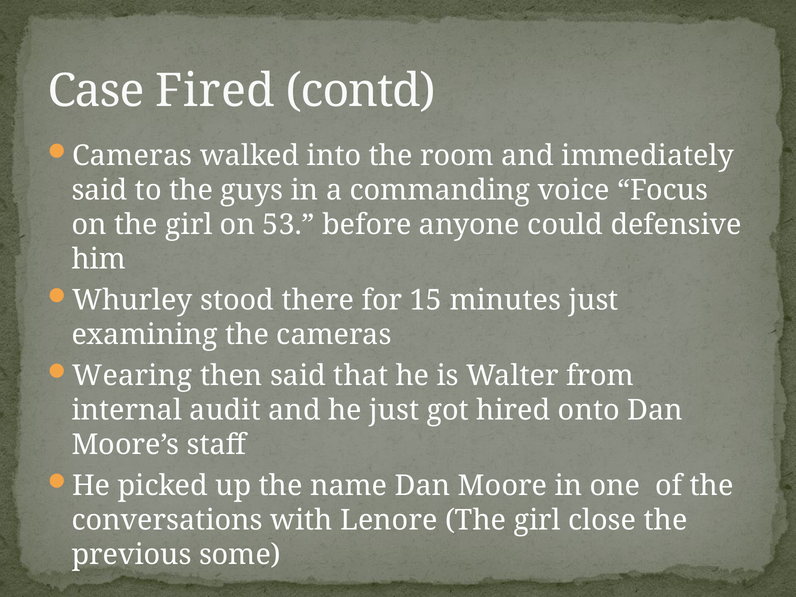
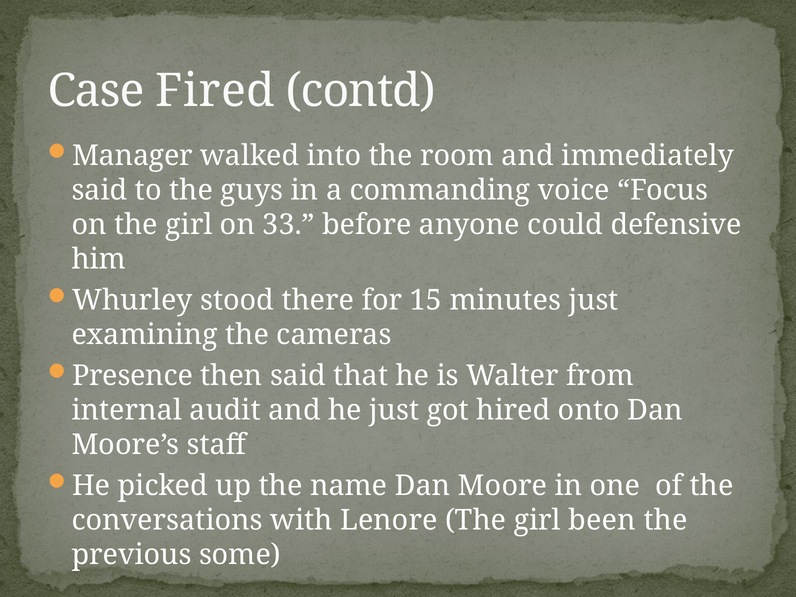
Cameras at (132, 156): Cameras -> Manager
53: 53 -> 33
Wearing: Wearing -> Presence
close: close -> been
